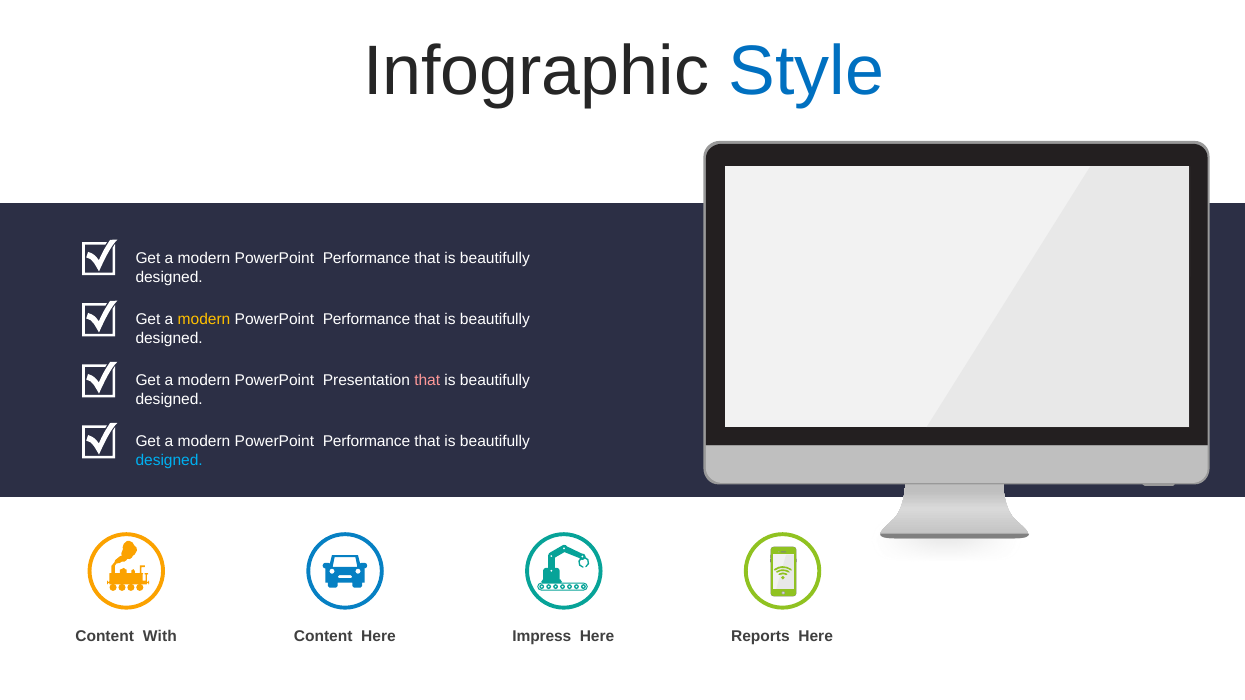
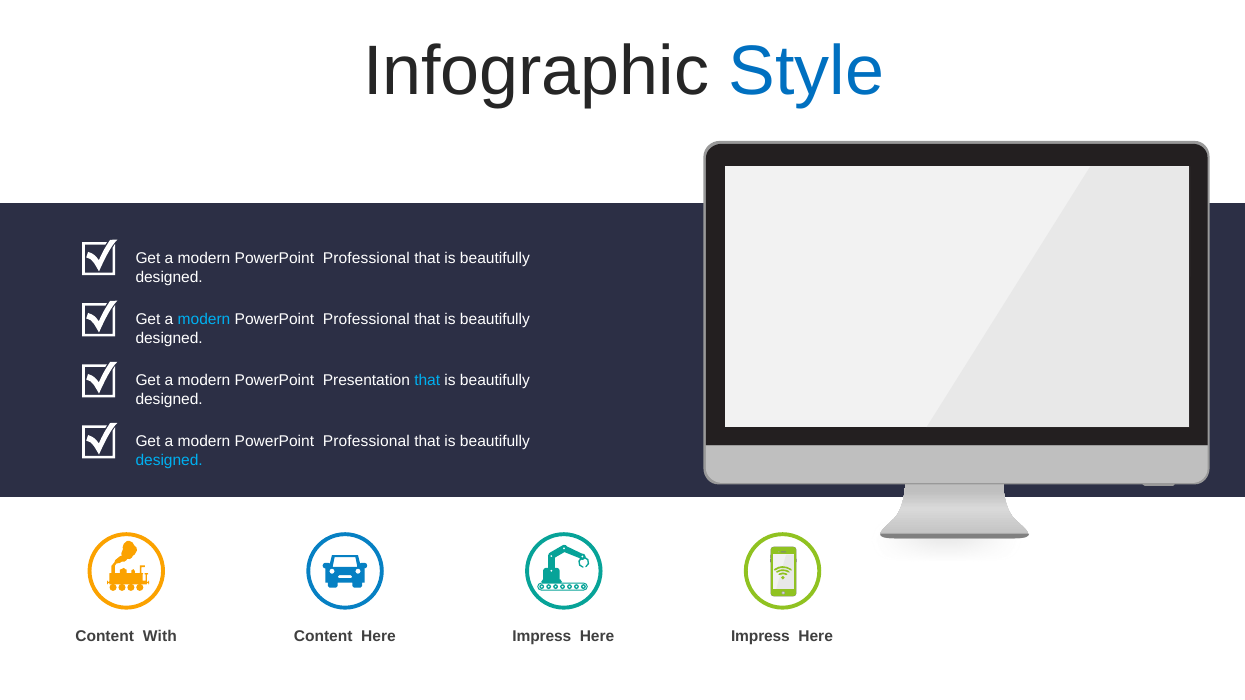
Performance at (366, 258): Performance -> Professional
modern at (204, 319) colour: yellow -> light blue
Performance at (366, 319): Performance -> Professional
that at (427, 381) colour: pink -> light blue
Performance at (366, 442): Performance -> Professional
Reports at (760, 637): Reports -> Impress
